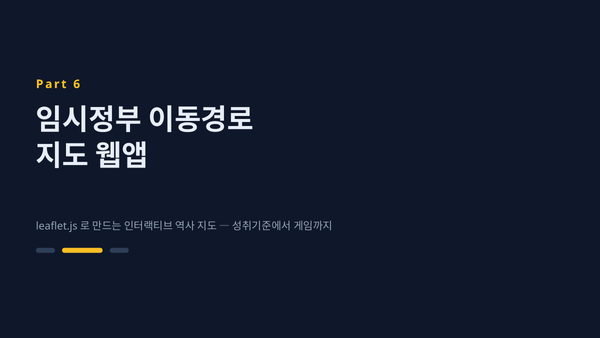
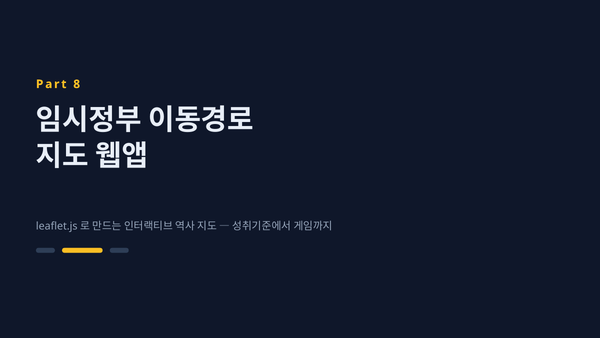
6: 6 -> 8
